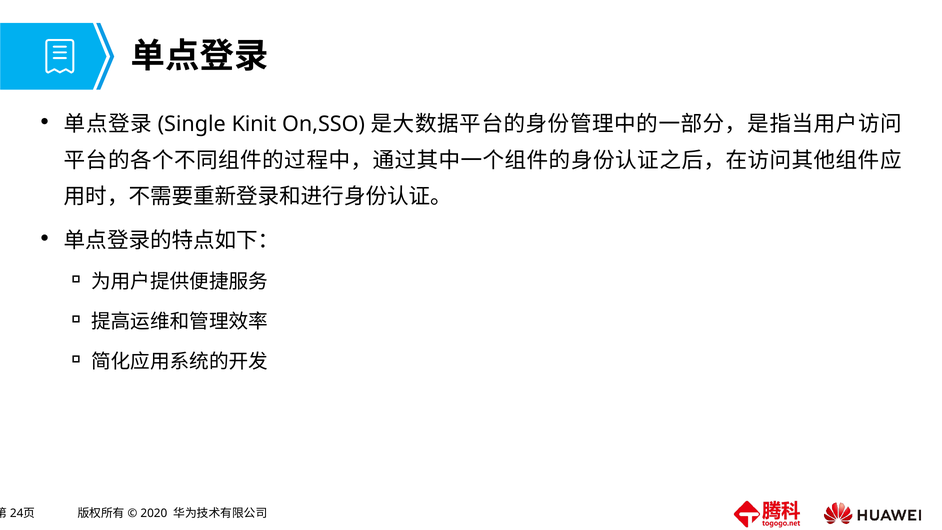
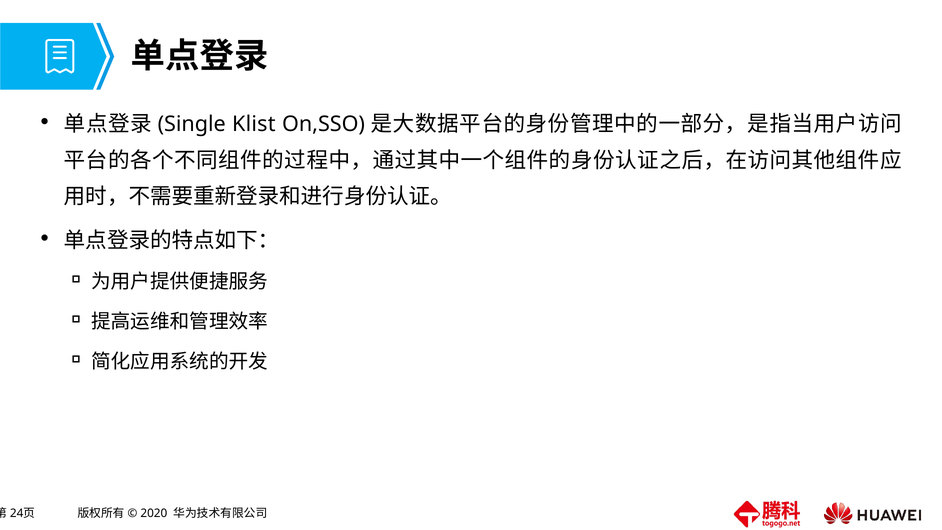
Kinit: Kinit -> Klist
